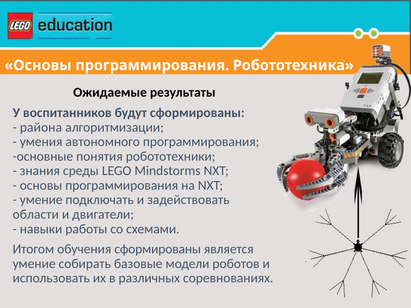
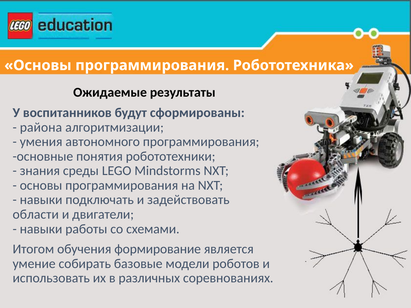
умение at (41, 200): умение -> навыки
обучения сформированы: сформированы -> формирование
